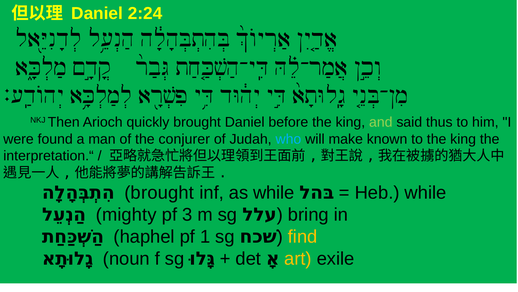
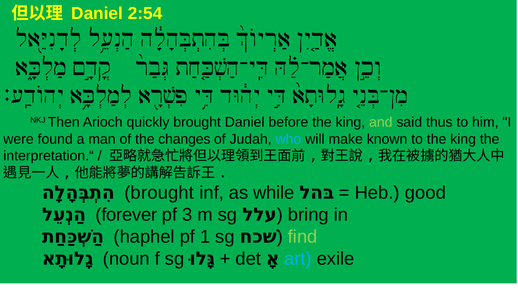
2:24: 2:24 -> 2:54
conjurer: conjurer -> changes
Heb while: while -> good
mighty: mighty -> forever
find colour: yellow -> light green
art colour: yellow -> light blue
